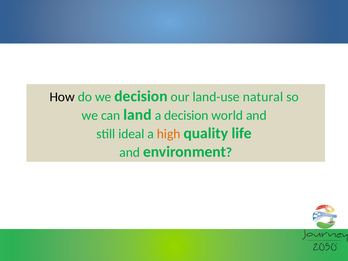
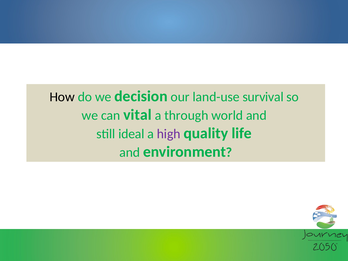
natural: natural -> survival
land: land -> vital
a decision: decision -> through
high colour: orange -> purple
